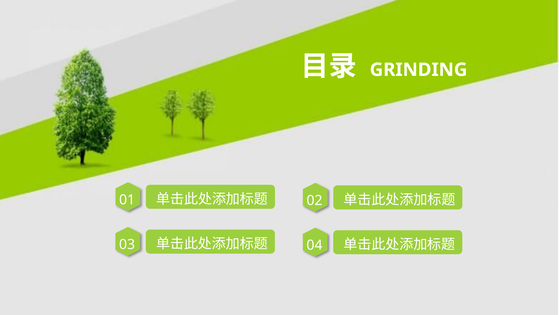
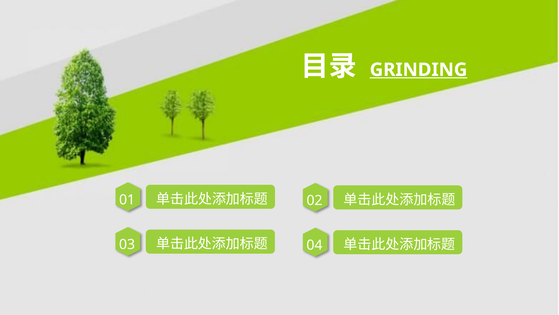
GRINDING underline: none -> present
